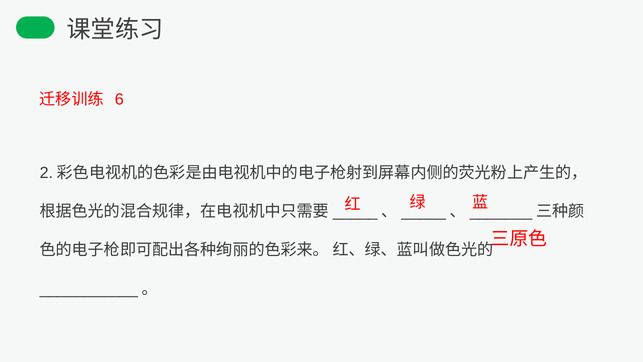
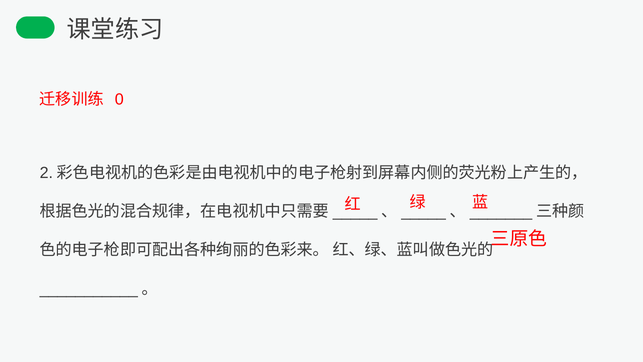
6: 6 -> 0
